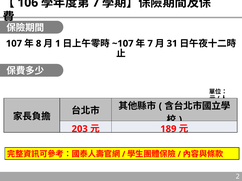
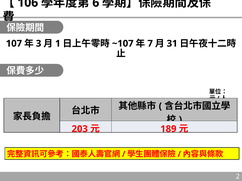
7 at (96, 3): 7 -> 6
8: 8 -> 3
